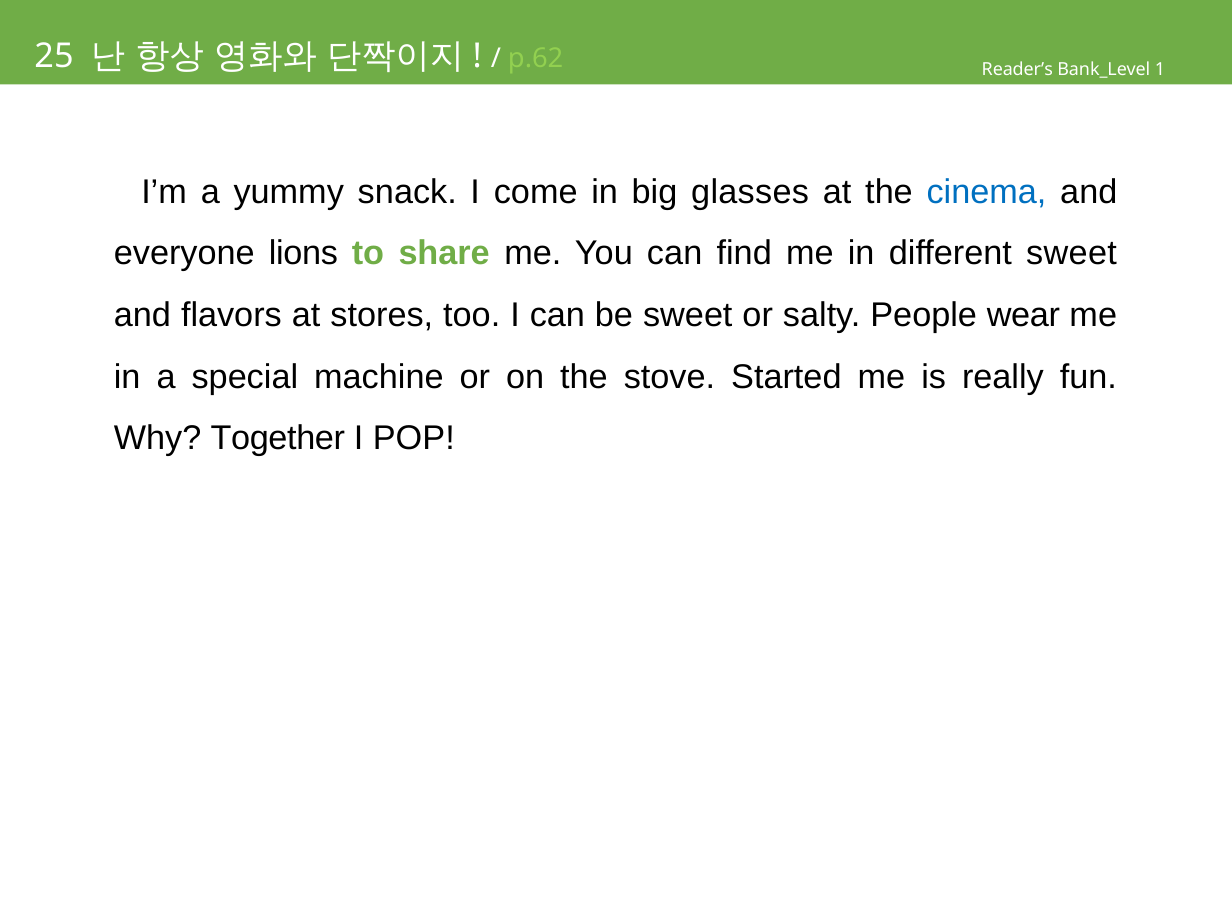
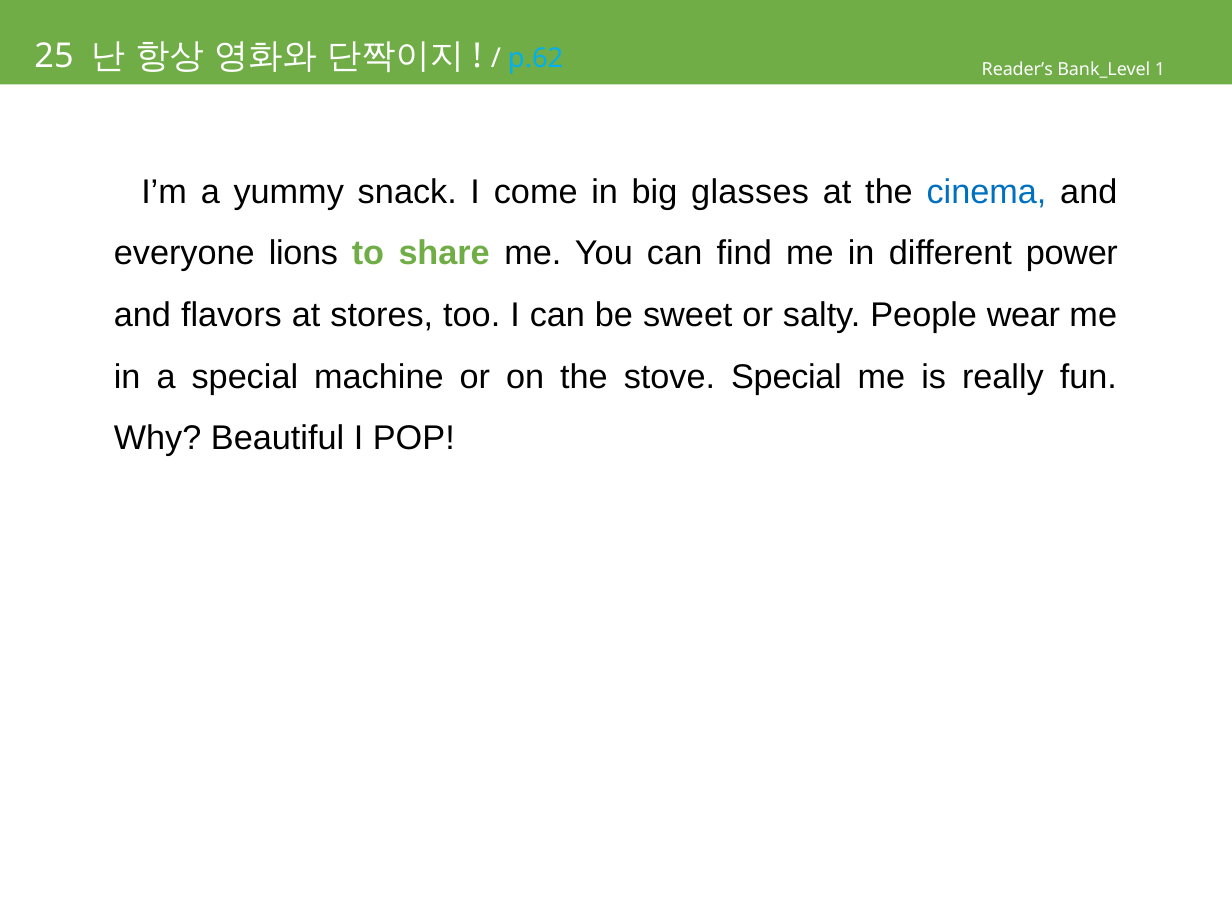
p.62 colour: light green -> light blue
different sweet: sweet -> power
stove Started: Started -> Special
Together: Together -> Beautiful
